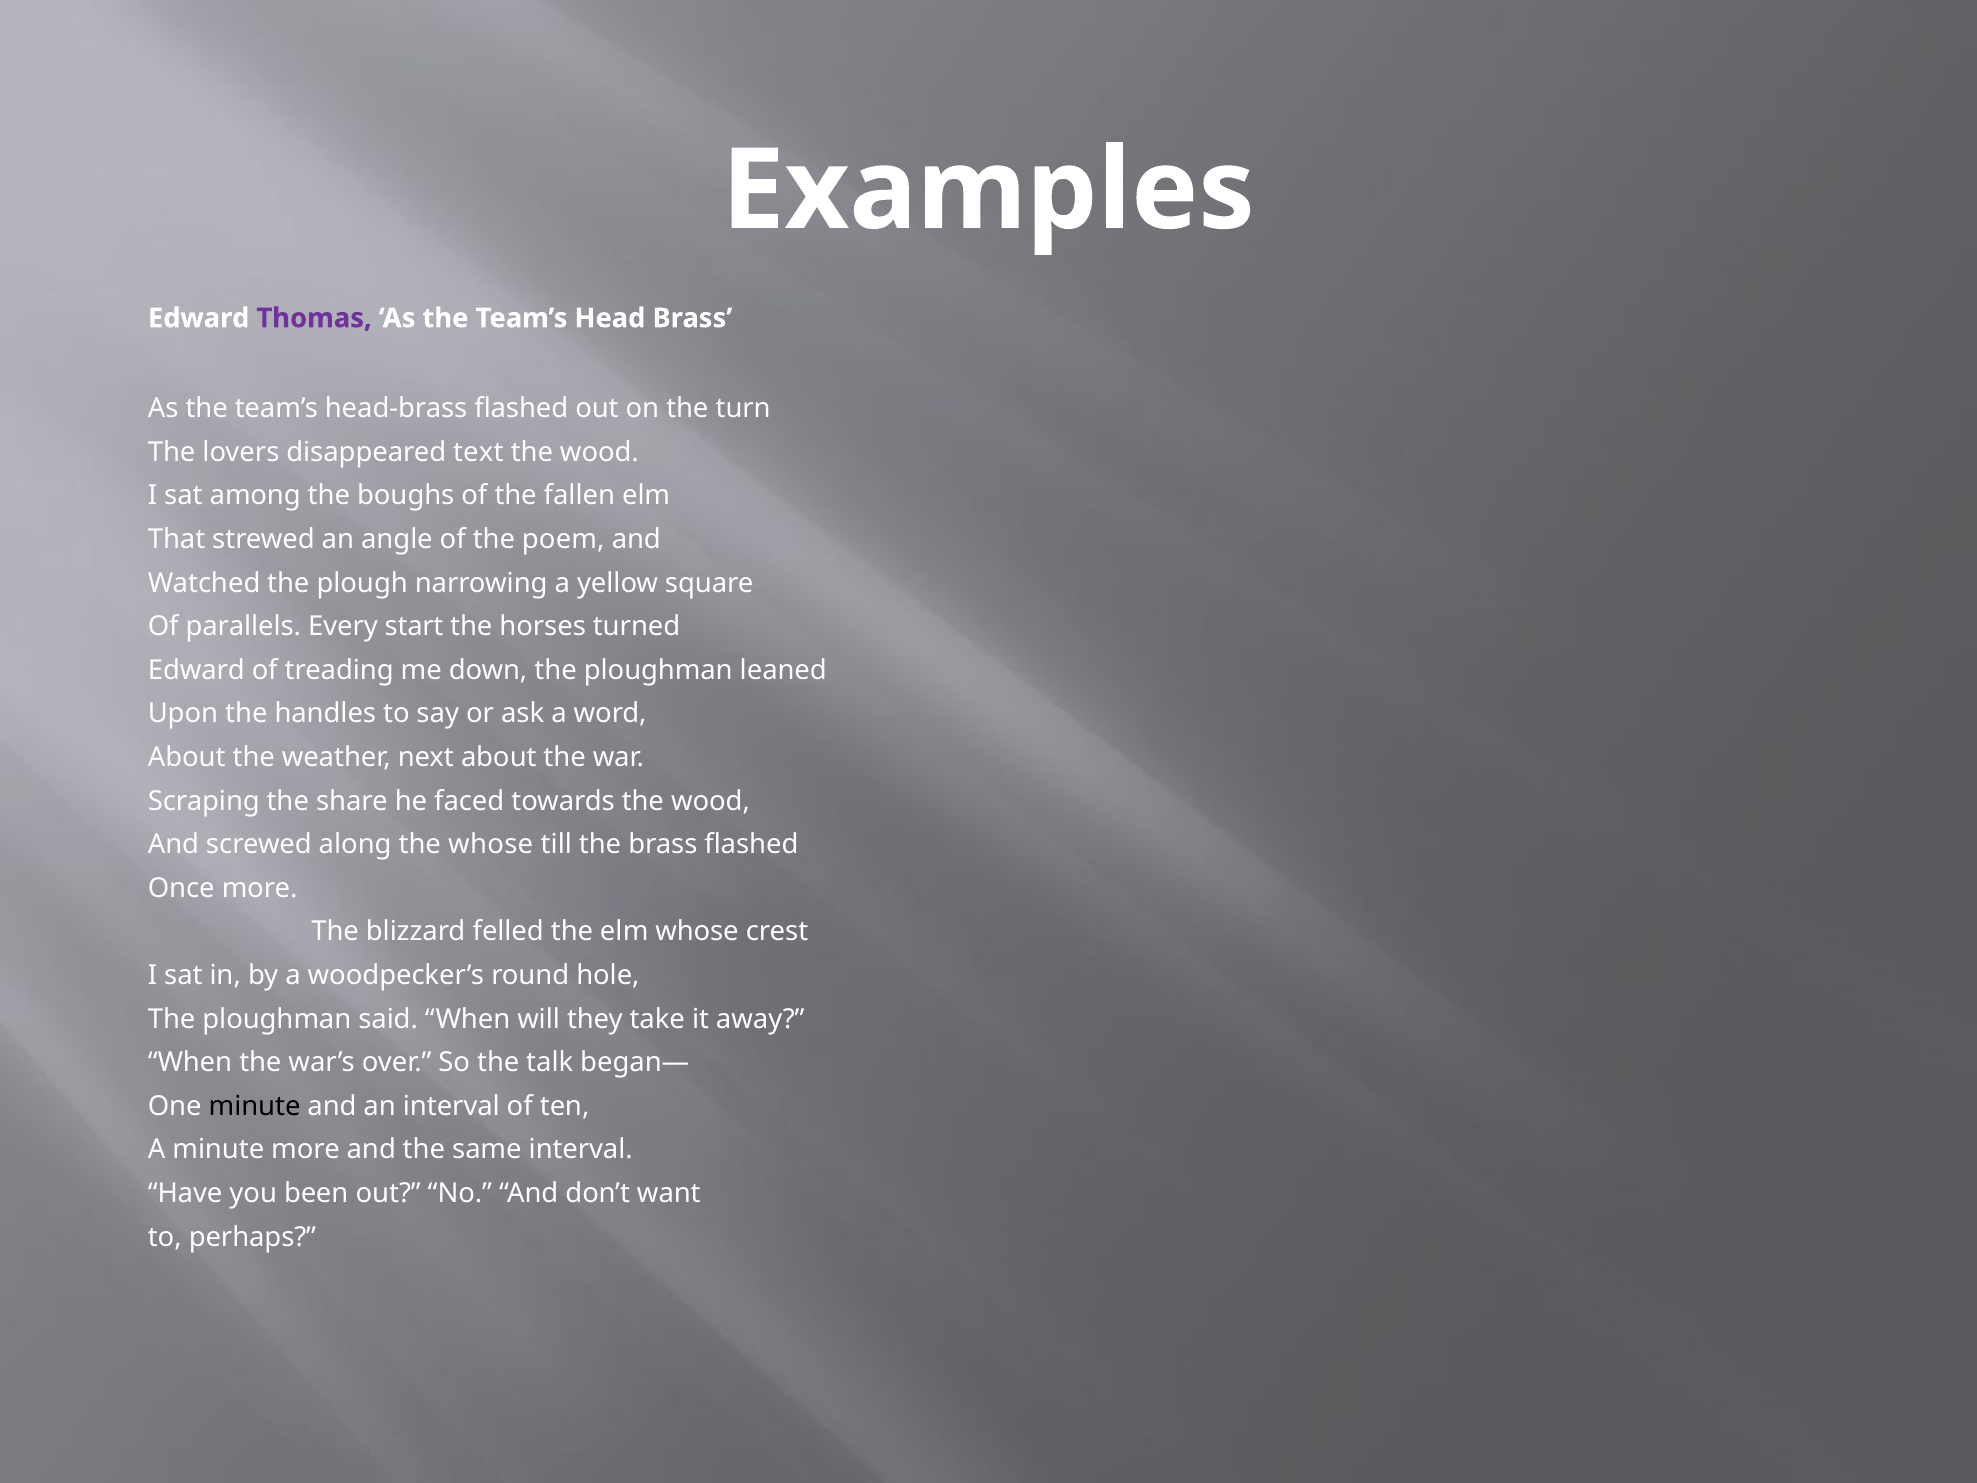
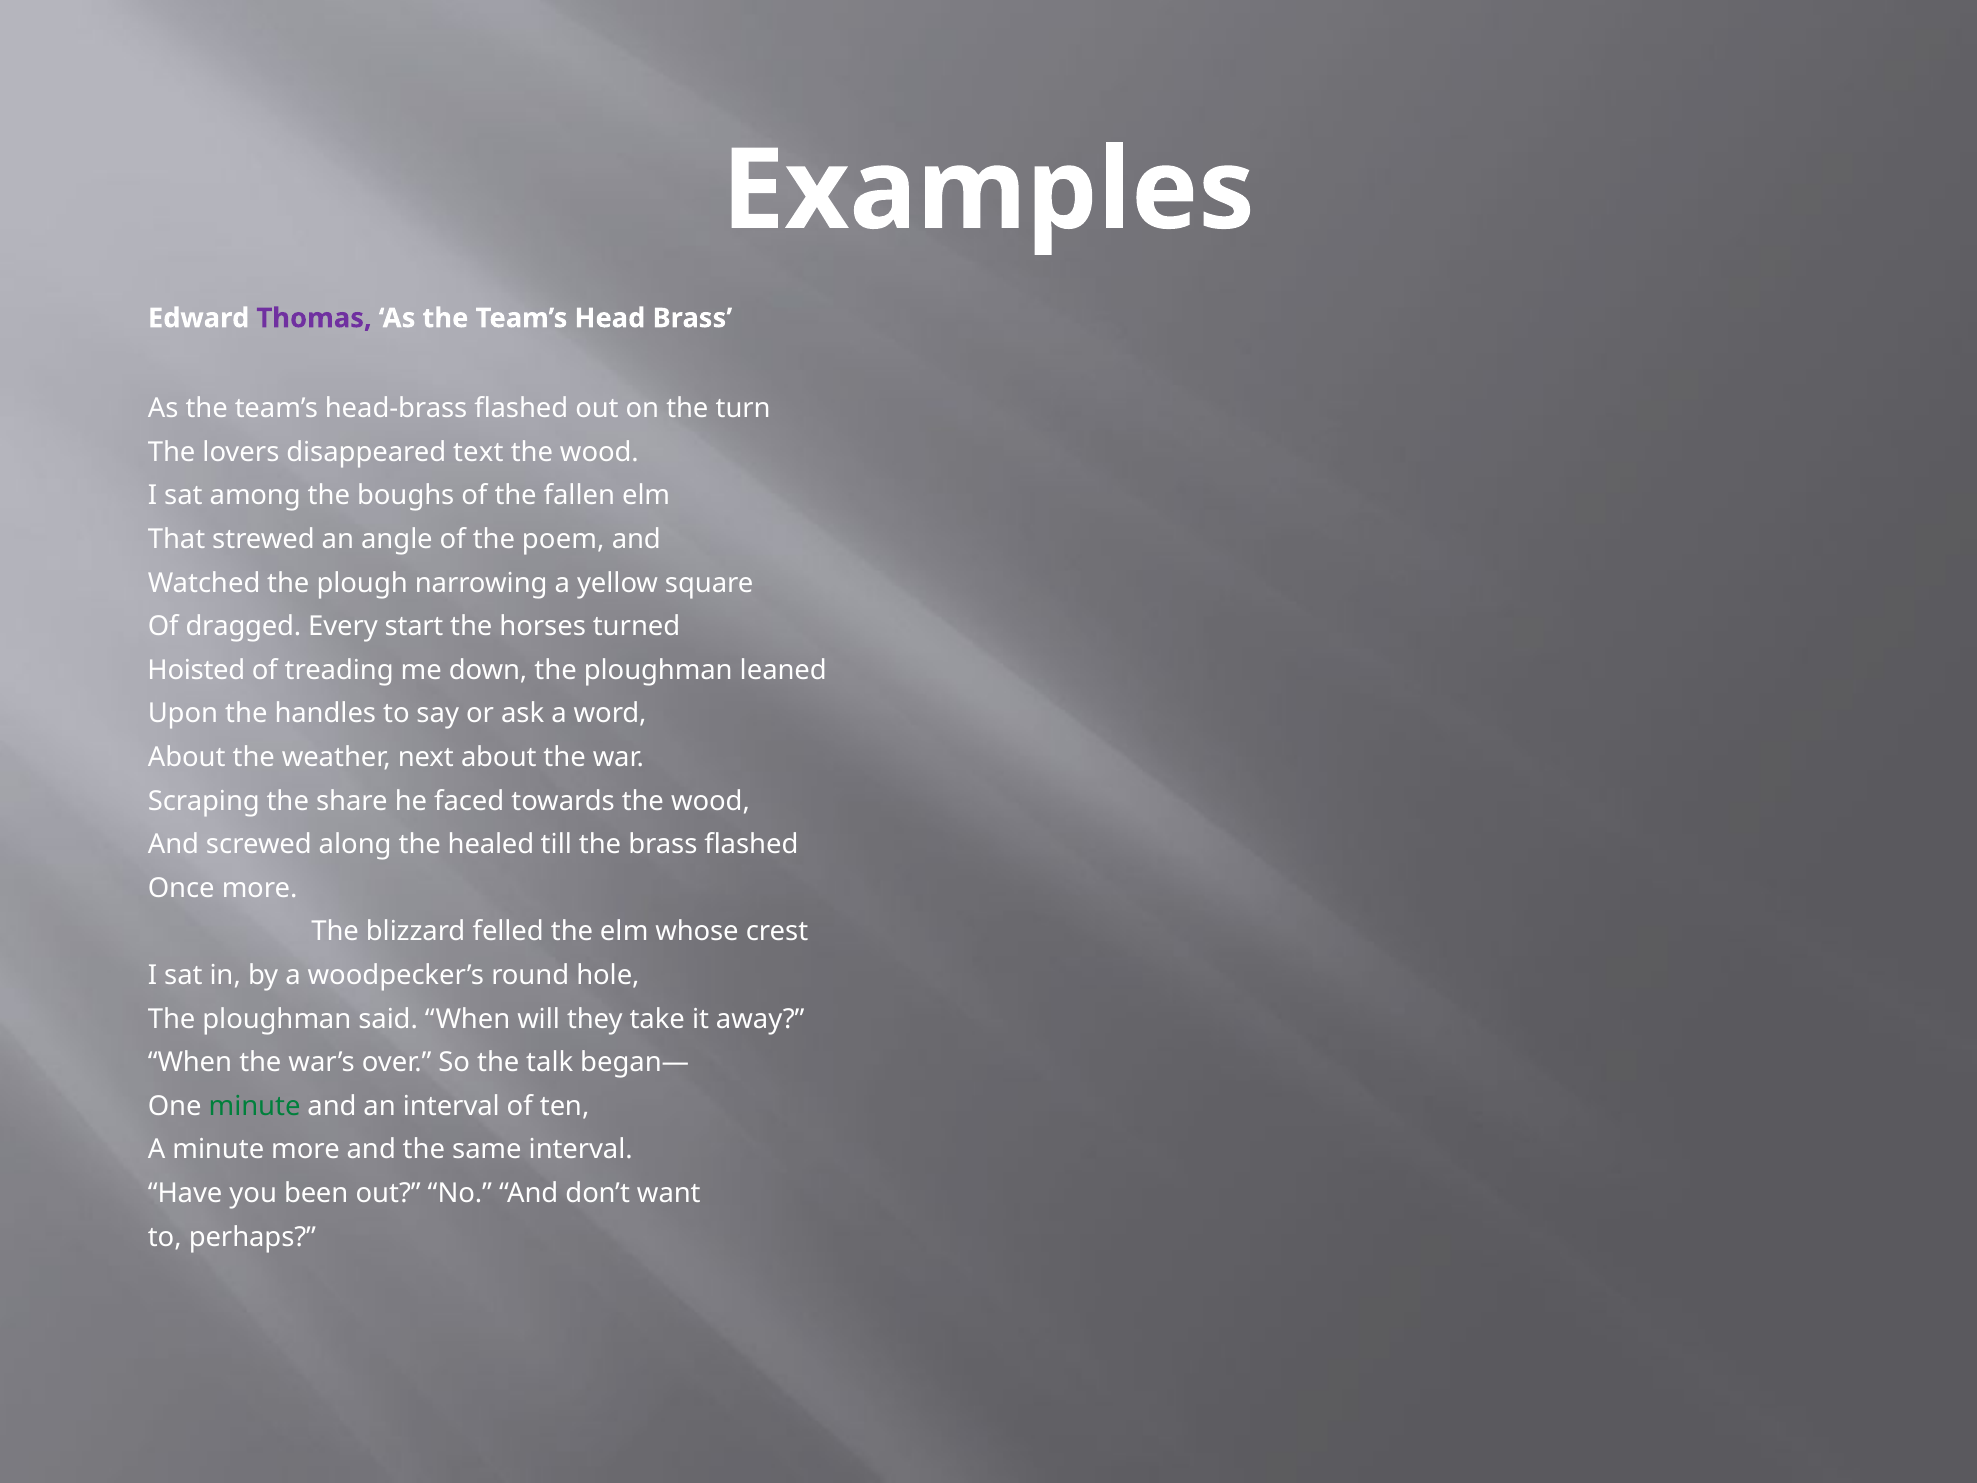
parallels: parallels -> dragged
Edward at (196, 670): Edward -> Hoisted
the whose: whose -> healed
minute at (255, 1106) colour: black -> green
